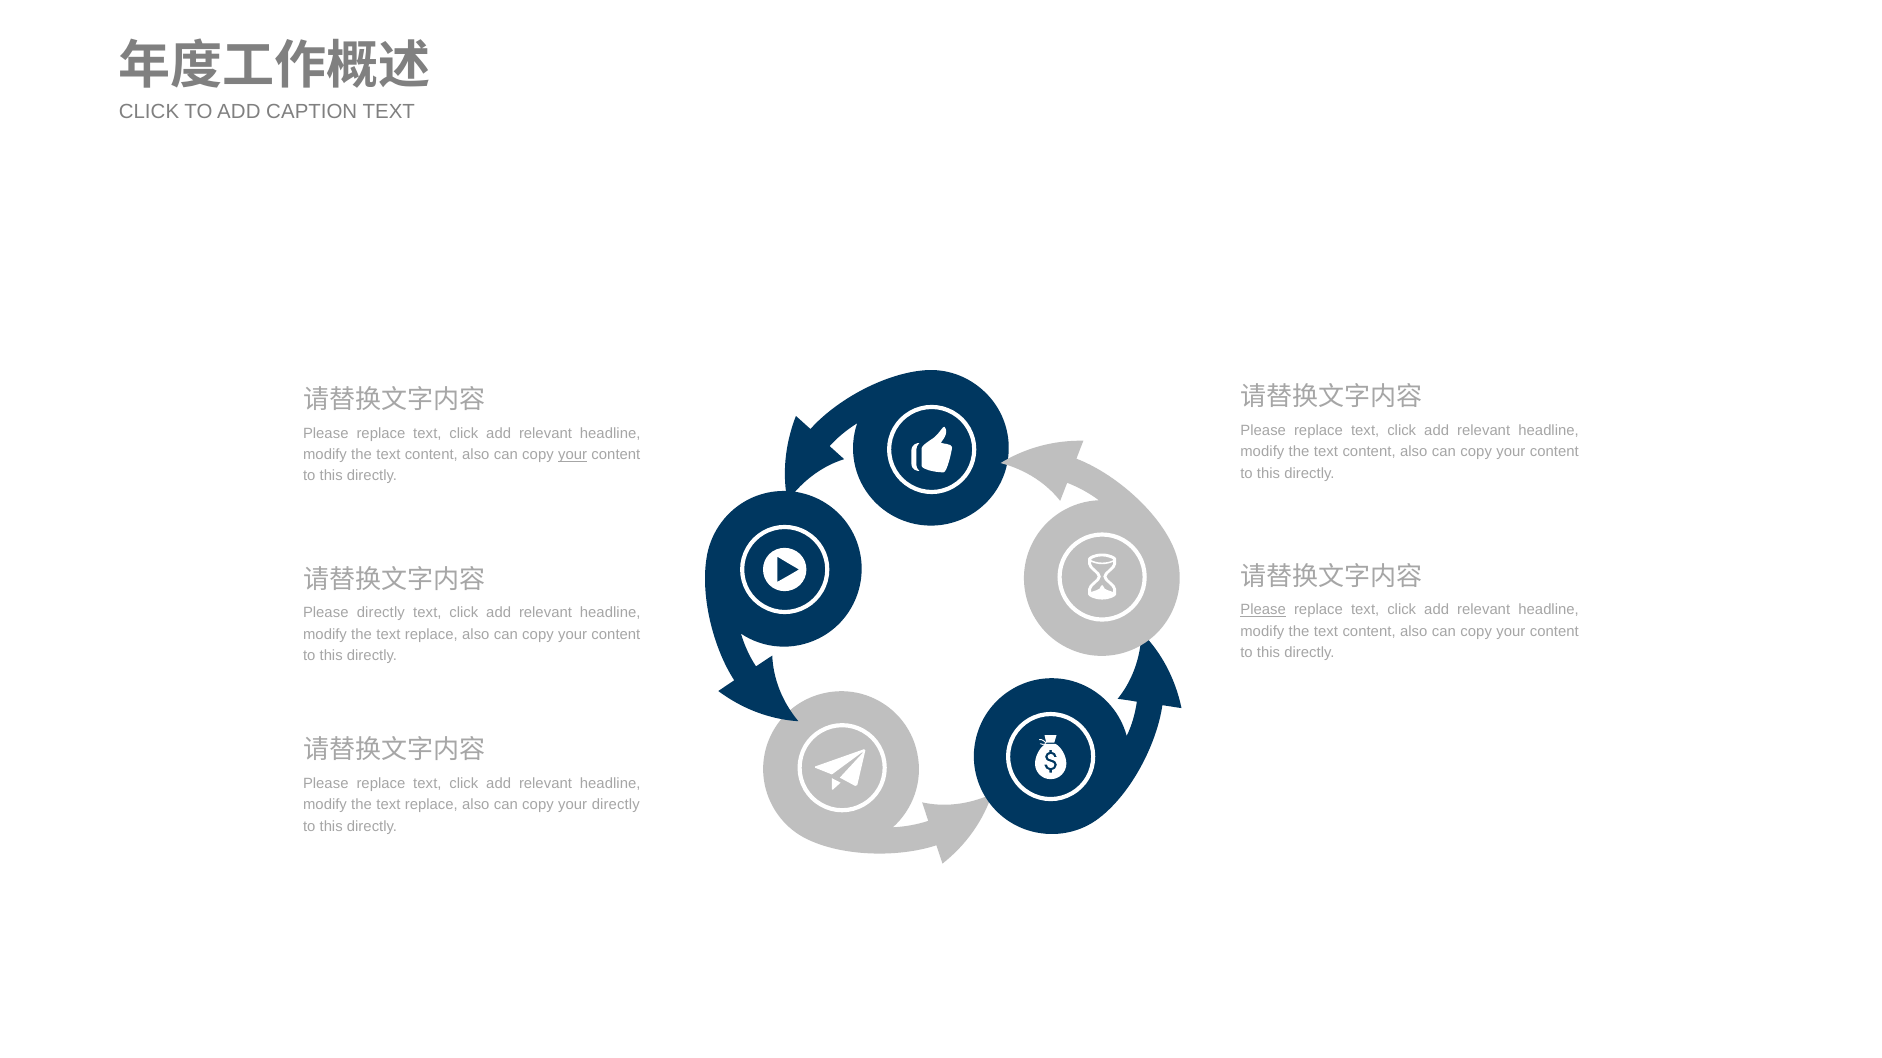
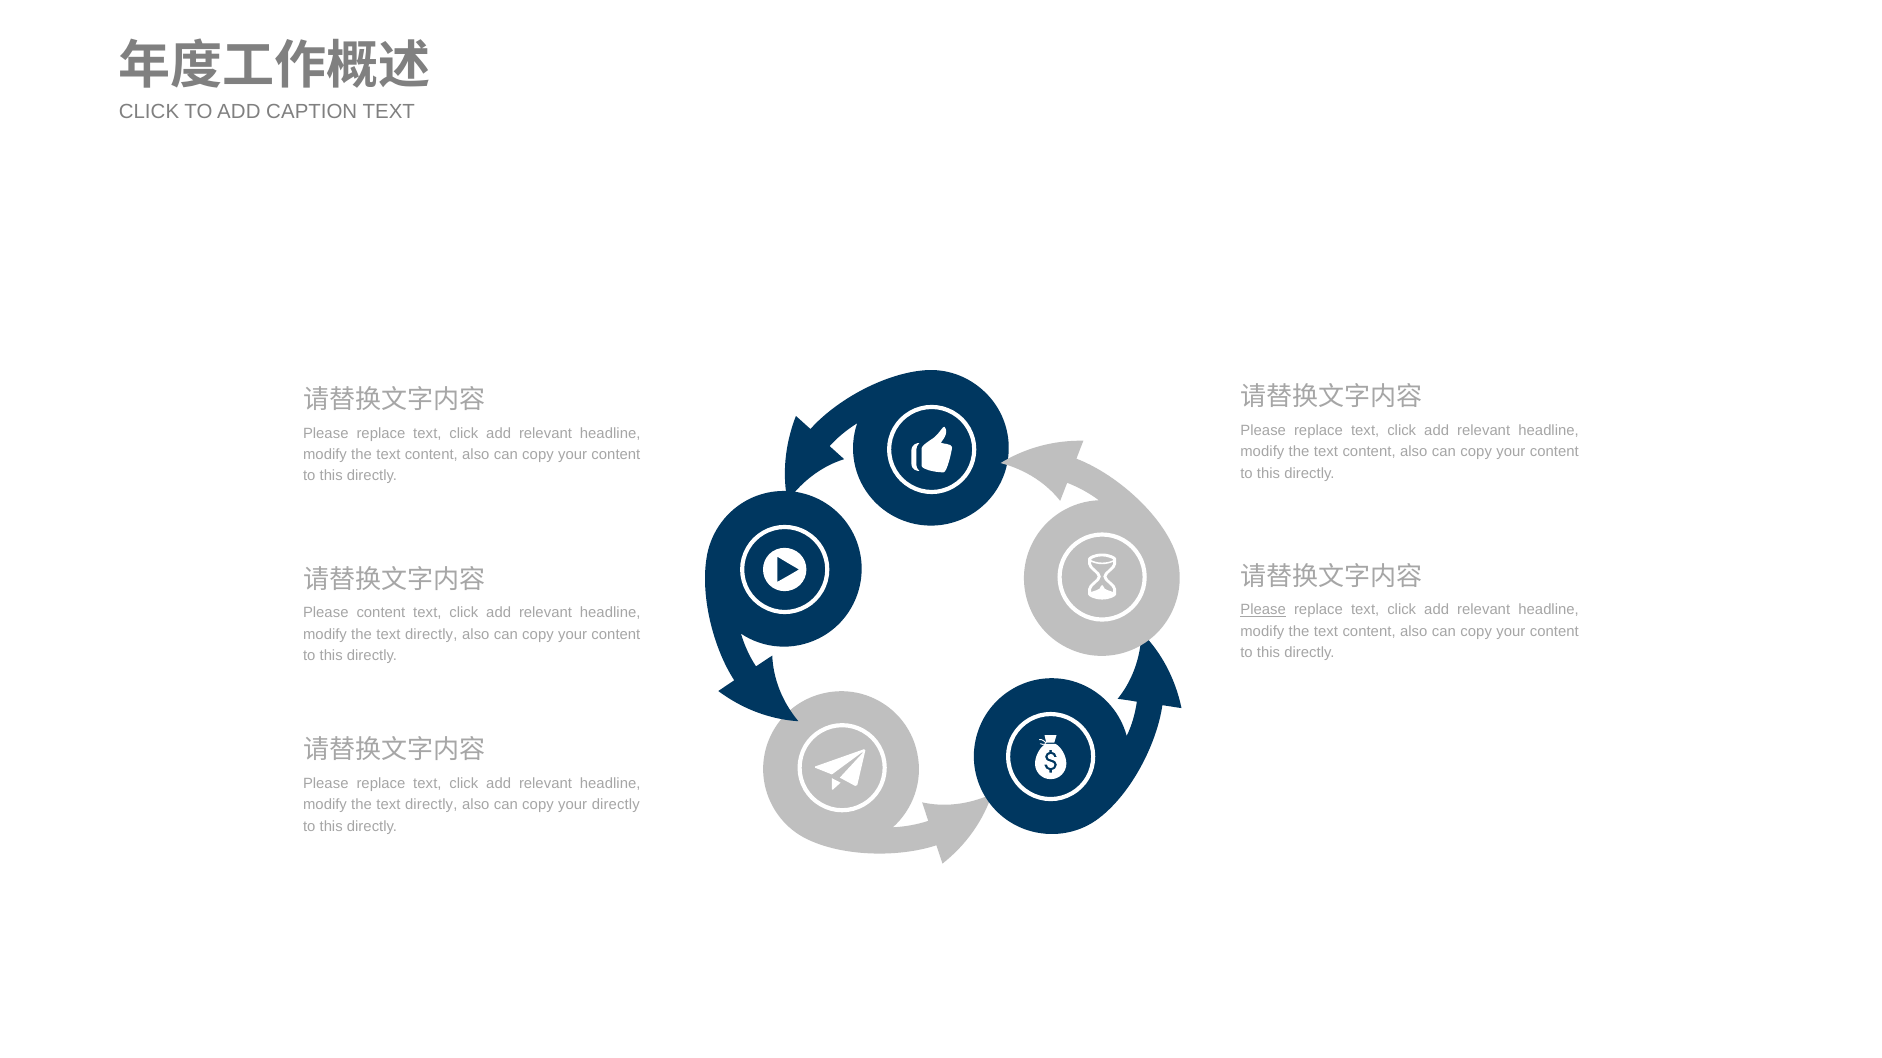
your at (573, 455) underline: present -> none
Please directly: directly -> content
replace at (431, 635): replace -> directly
replace at (431, 805): replace -> directly
